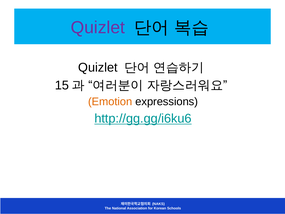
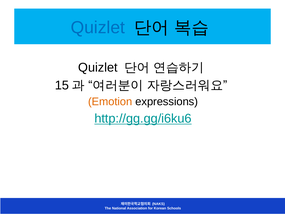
Quizlet at (98, 28) colour: purple -> blue
